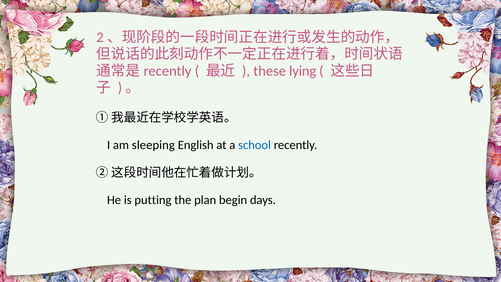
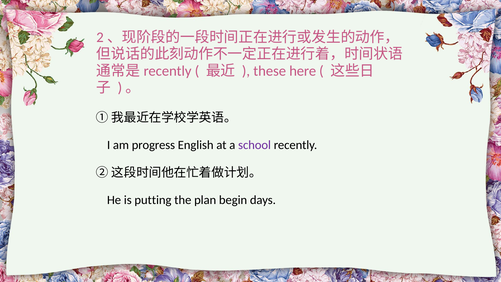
lying: lying -> here
sleeping: sleeping -> progress
school colour: blue -> purple
